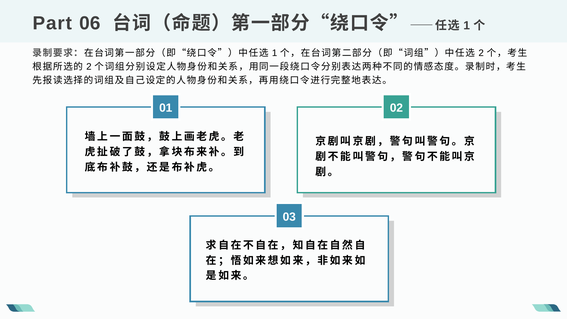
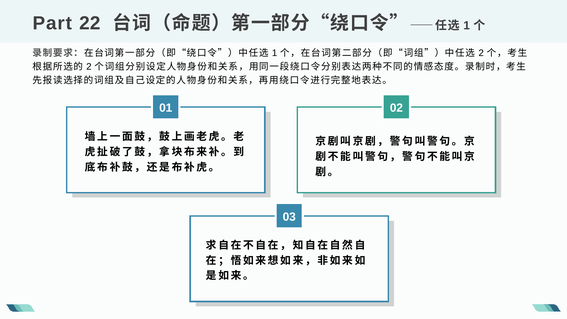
06: 06 -> 22
